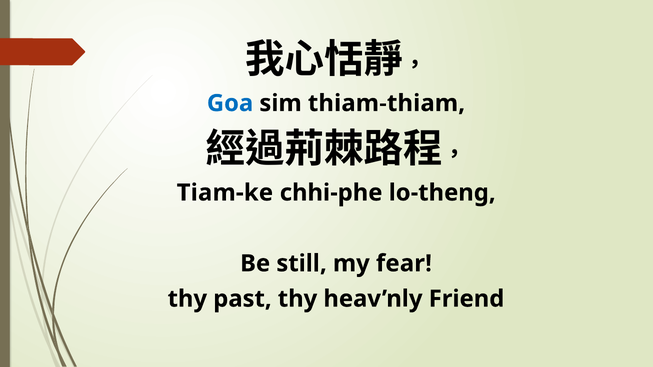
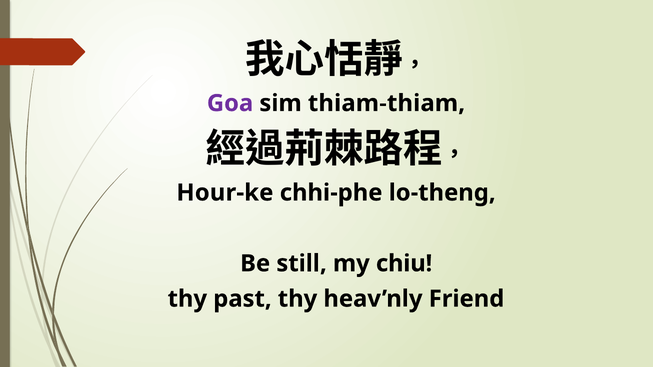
Goa colour: blue -> purple
Tiam-ke: Tiam-ke -> Hour-ke
fear: fear -> chiu
